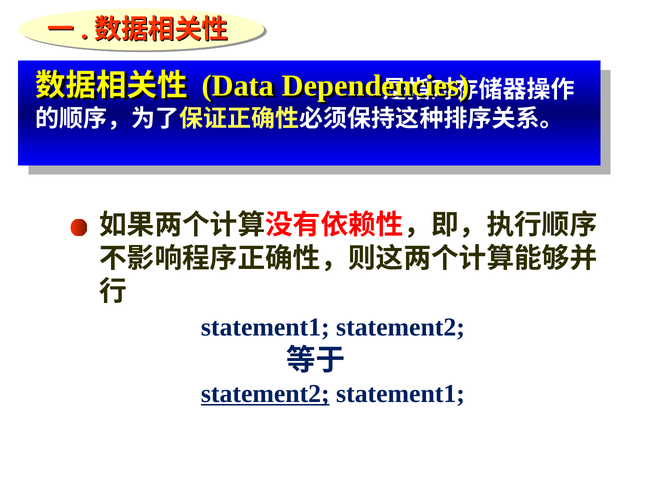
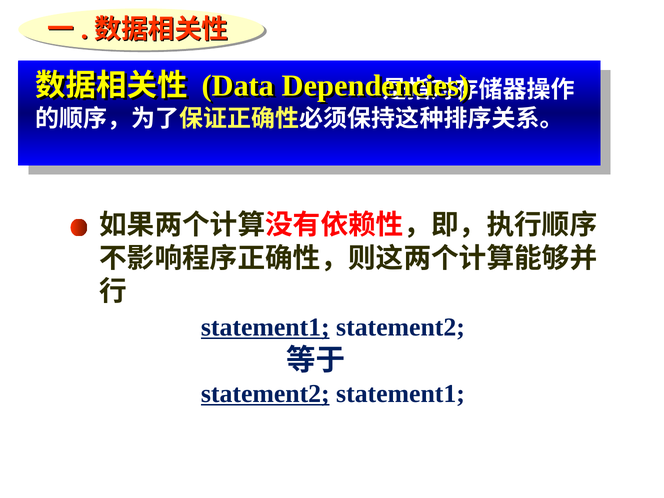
statement1 at (265, 327) underline: none -> present
